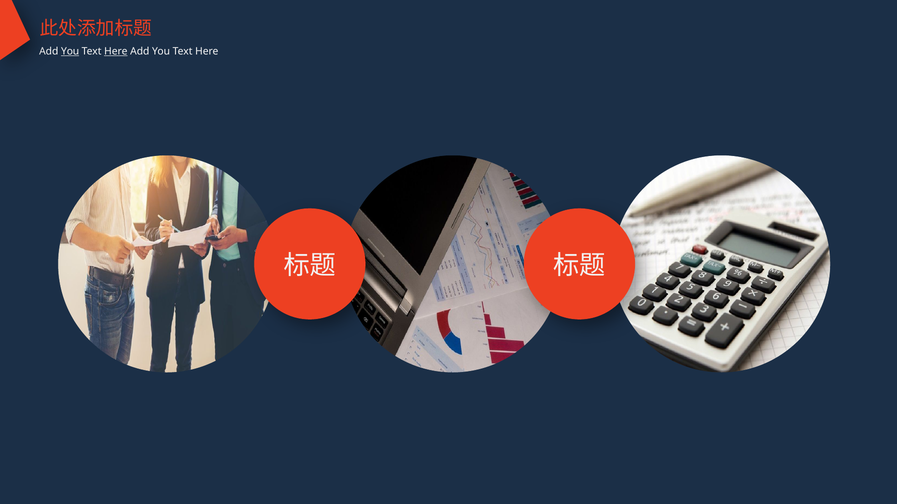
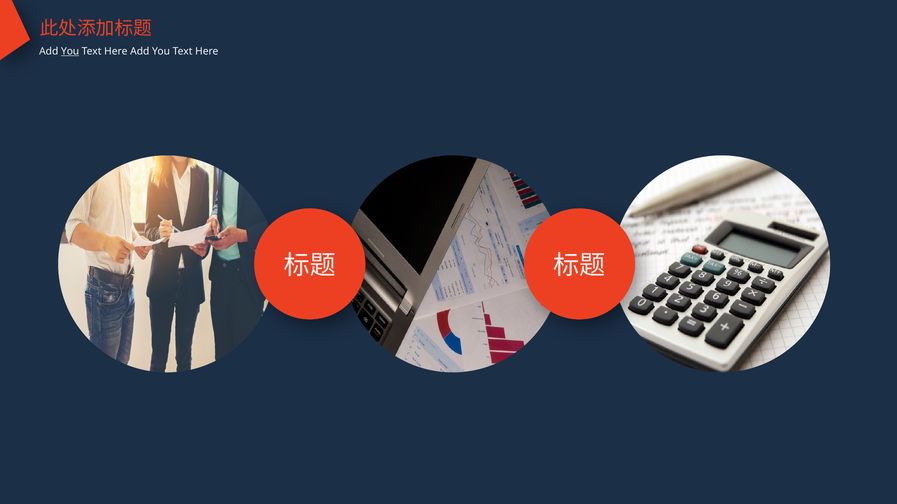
Here at (116, 51) underline: present -> none
